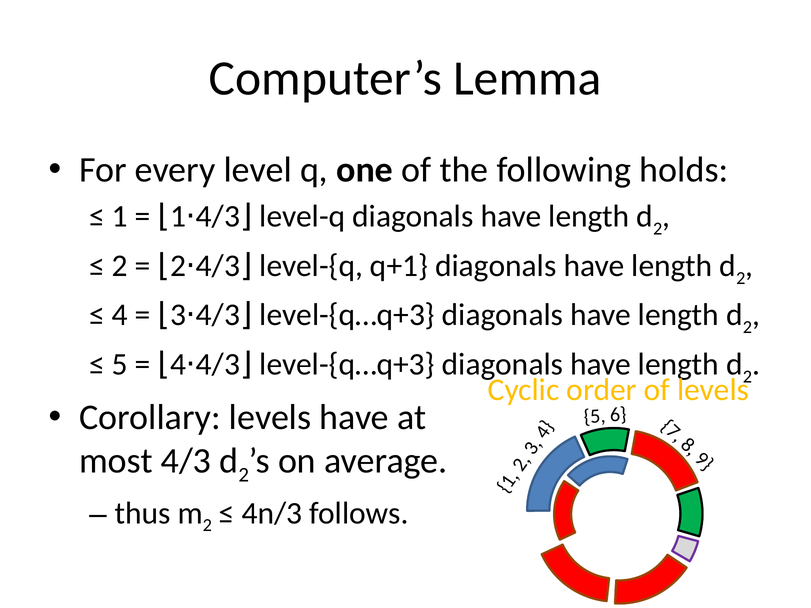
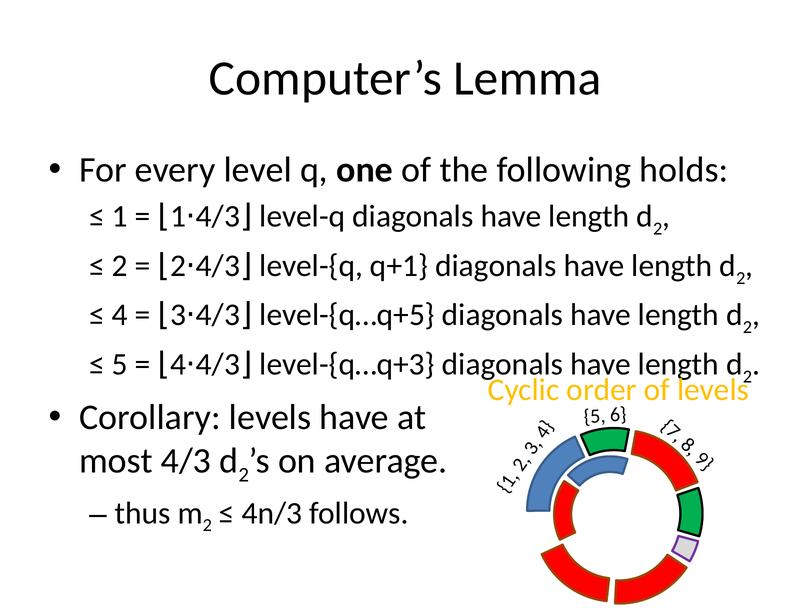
3 4/3 level-{q…q+3: level-{q…q+3 -> level-{q…q+5
